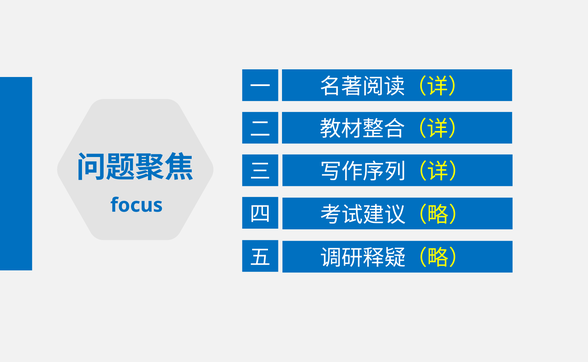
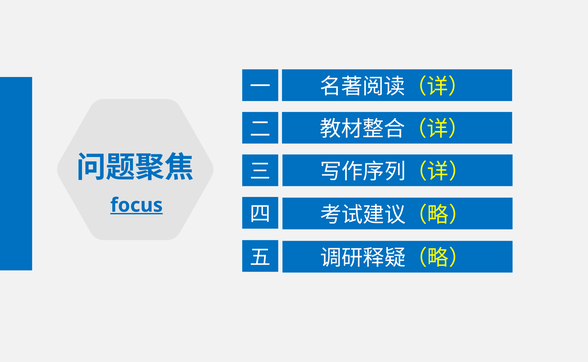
focus underline: none -> present
